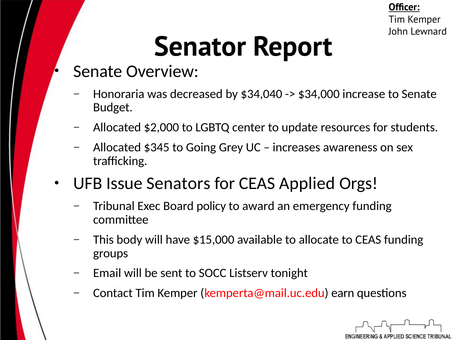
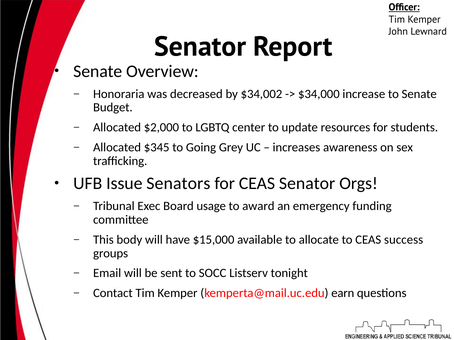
$34,040: $34,040 -> $34,002
CEAS Applied: Applied -> Senator
policy: policy -> usage
CEAS funding: funding -> success
